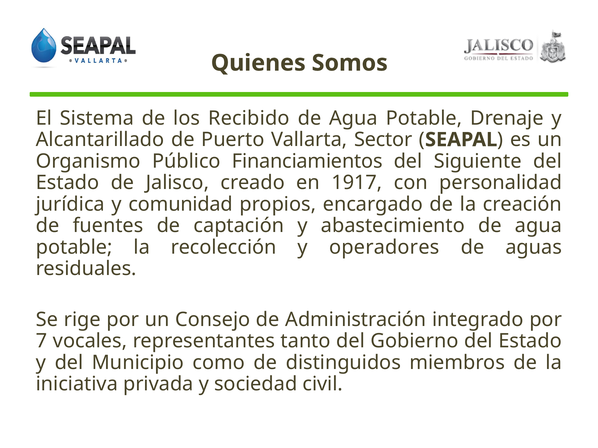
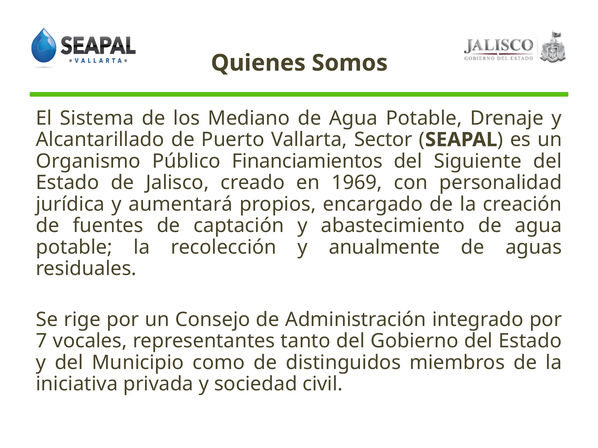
Recibido: Recibido -> Mediano
1917: 1917 -> 1969
comunidad: comunidad -> aumentará
operadores: operadores -> anualmente
